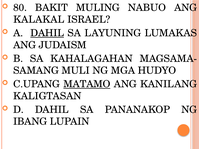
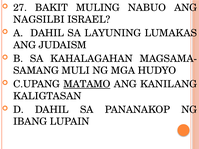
80: 80 -> 27
KALAKAL: KALAKAL -> NAGSILBI
DAHIL at (47, 33) underline: present -> none
